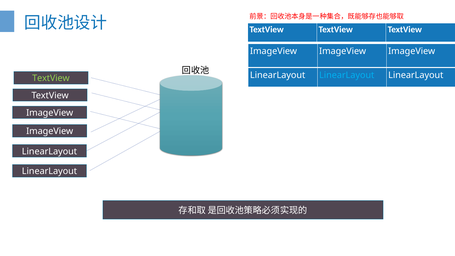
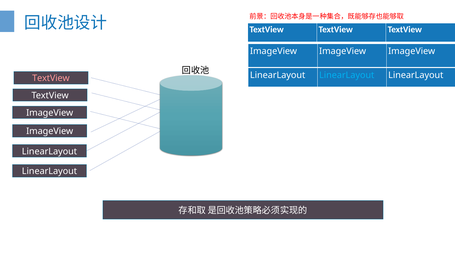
TextView at (51, 78) colour: light green -> pink
